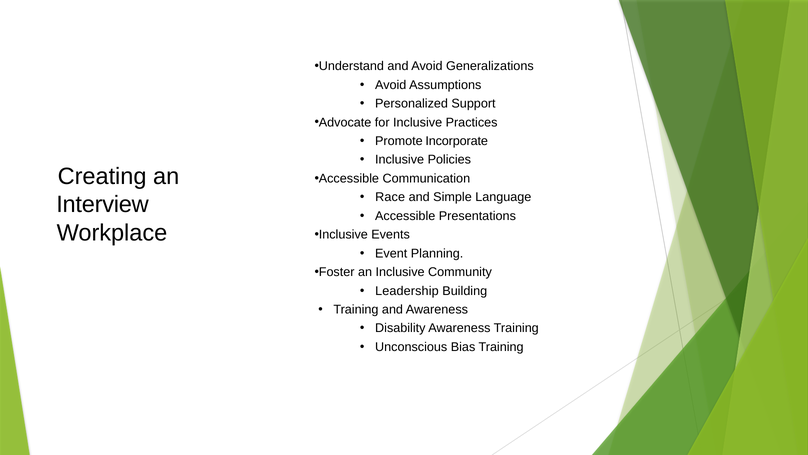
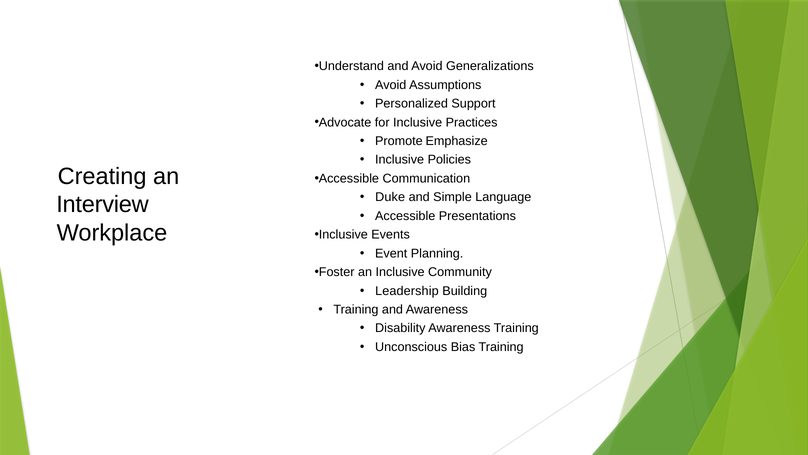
Incorporate: Incorporate -> Emphasize
Race: Race -> Duke
